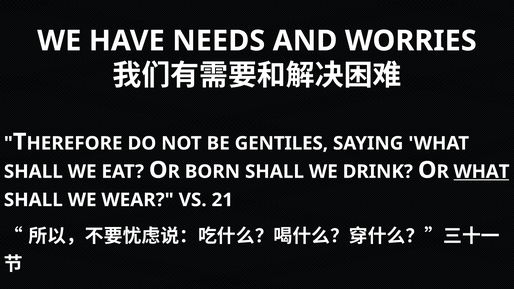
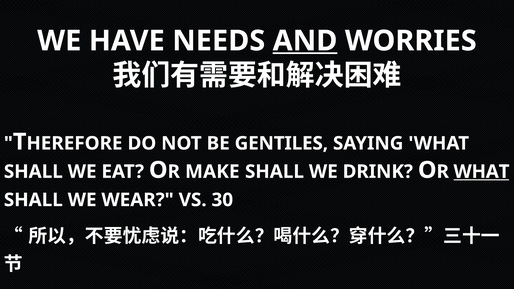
AND underline: none -> present
BORN: BORN -> MAKE
21: 21 -> 30
